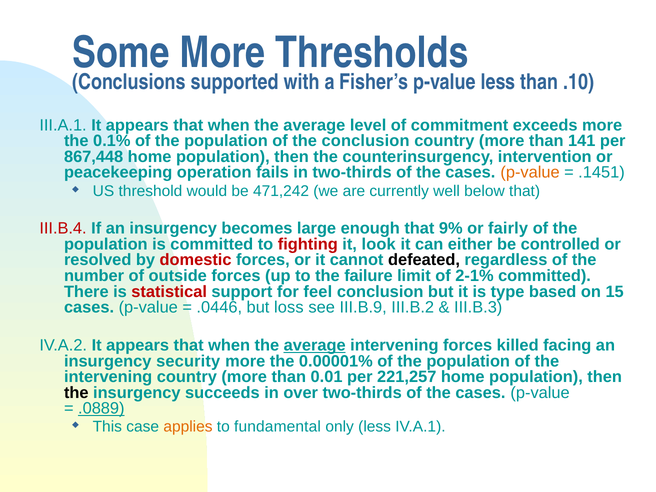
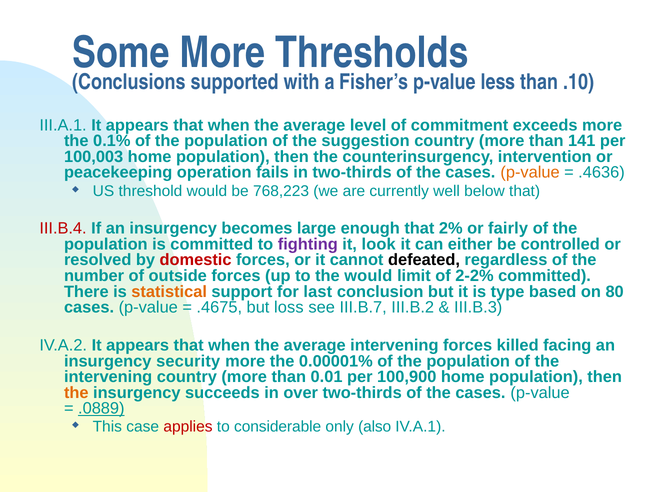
the conclusion: conclusion -> suggestion
867,448: 867,448 -> 100,003
.1451: .1451 -> .4636
471,242: 471,242 -> 768,223
9%: 9% -> 2%
fighting colour: red -> purple
the failure: failure -> would
2-1%: 2-1% -> 2-2%
statistical colour: red -> orange
feel: feel -> last
15: 15 -> 80
.0446: .0446 -> .4675
III.B.9: III.B.9 -> III.B.7
average at (315, 345) underline: present -> none
221,257: 221,257 -> 100,900
the at (76, 393) colour: black -> orange
applies colour: orange -> red
fundamental: fundamental -> considerable
only less: less -> also
